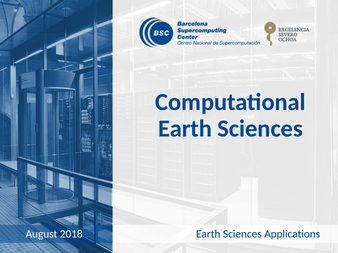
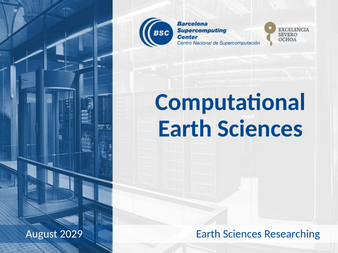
2018: 2018 -> 2029
Applications: Applications -> Researching
